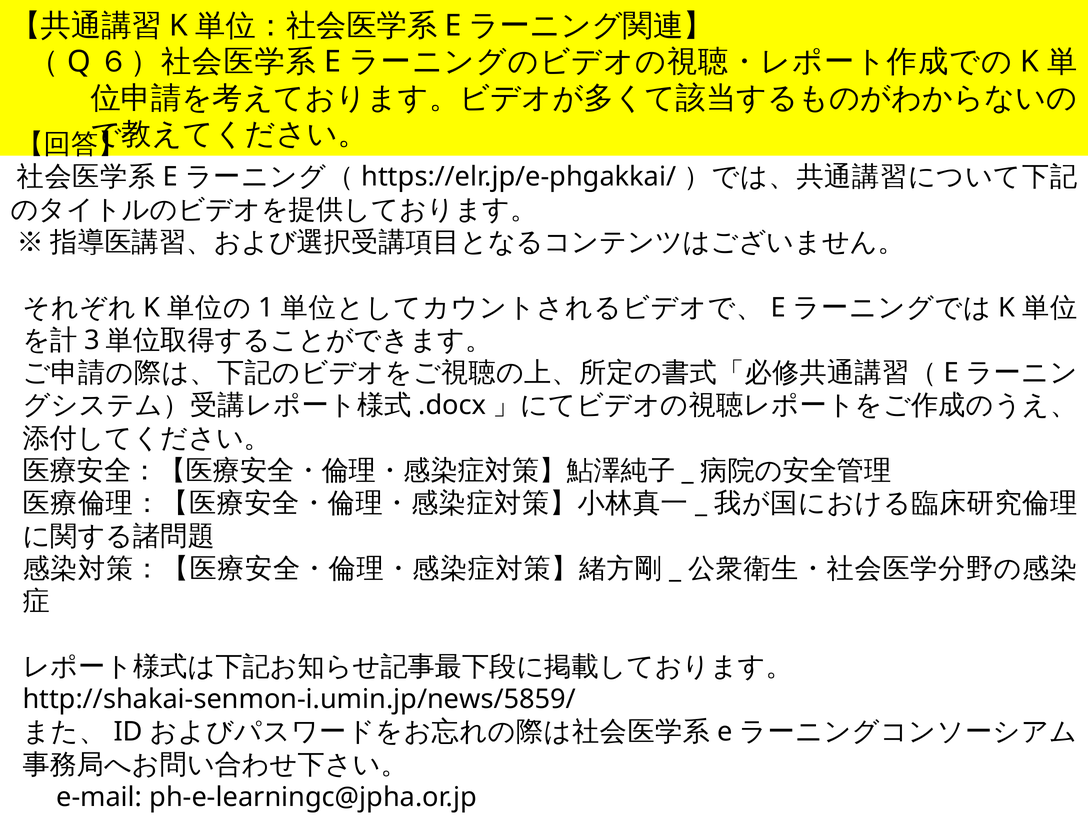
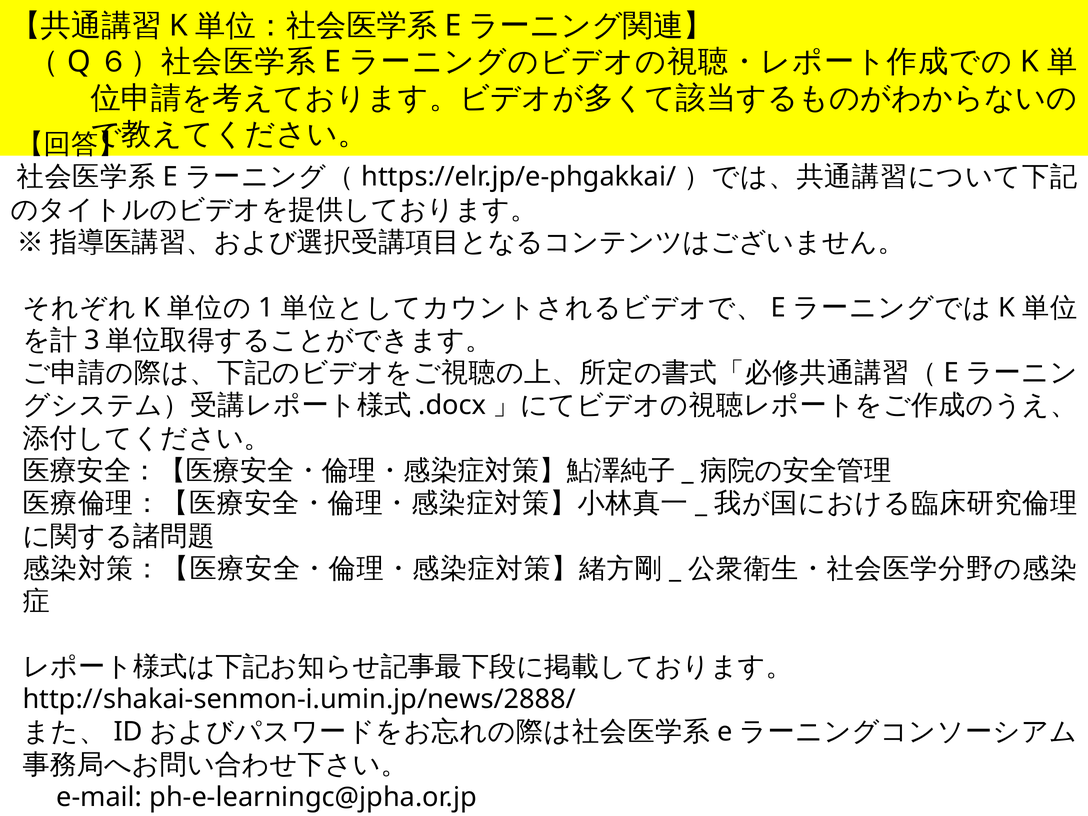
http://shakai-senmon-i.umin.jp/news/5859/: http://shakai-senmon-i.umin.jp/news/5859/ -> http://shakai-senmon-i.umin.jp/news/2888/
